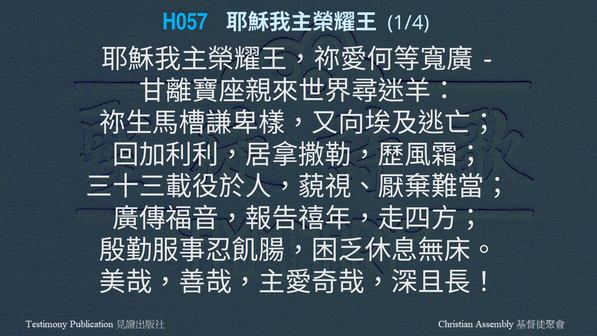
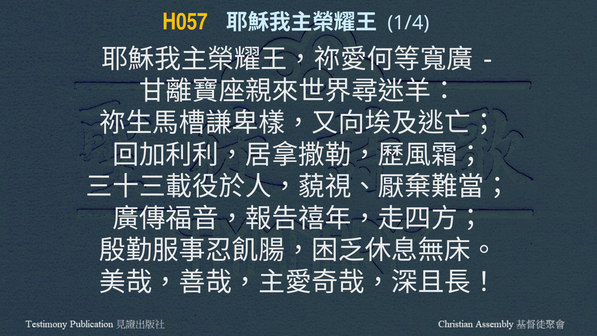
H057 colour: light blue -> yellow
